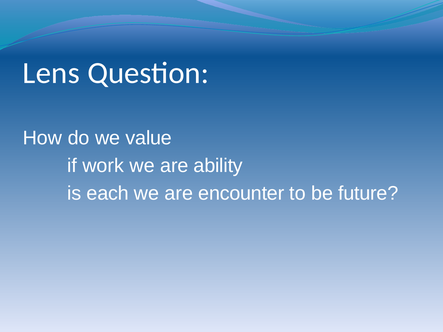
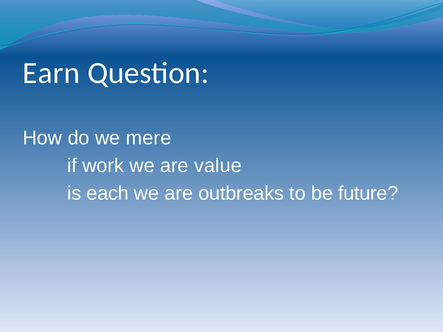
Lens: Lens -> Earn
value: value -> mere
ability: ability -> value
encounter: encounter -> outbreaks
